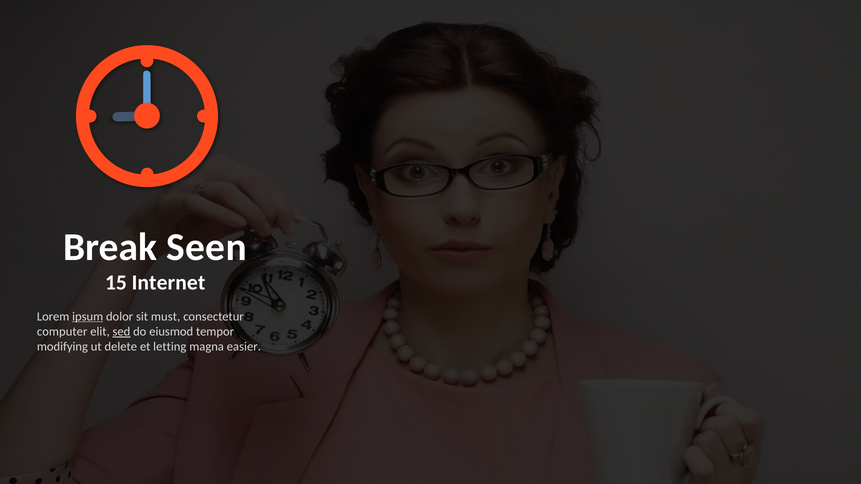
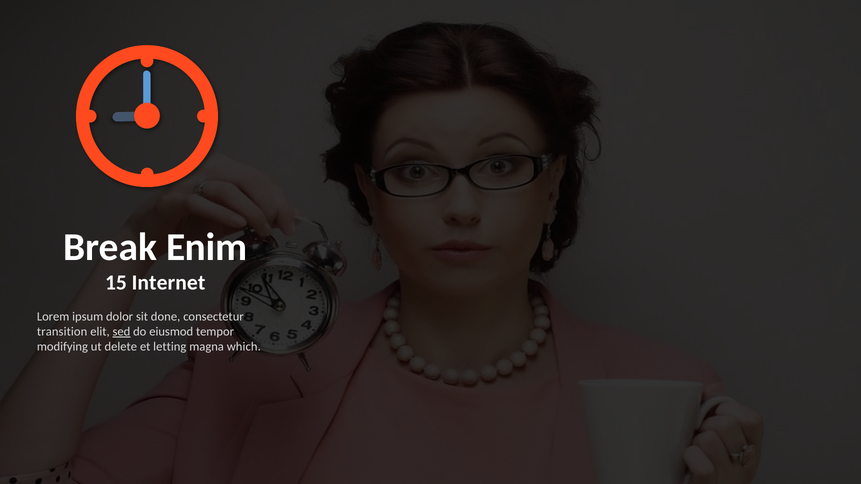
Seen: Seen -> Enim
ipsum underline: present -> none
must: must -> done
computer: computer -> transition
easier: easier -> which
